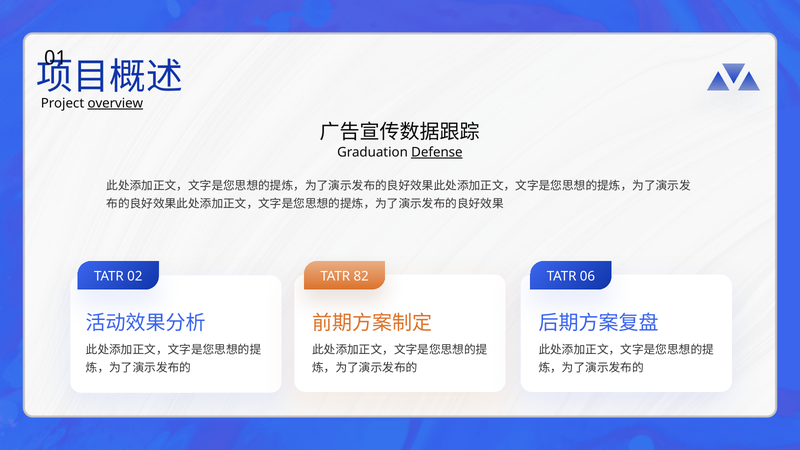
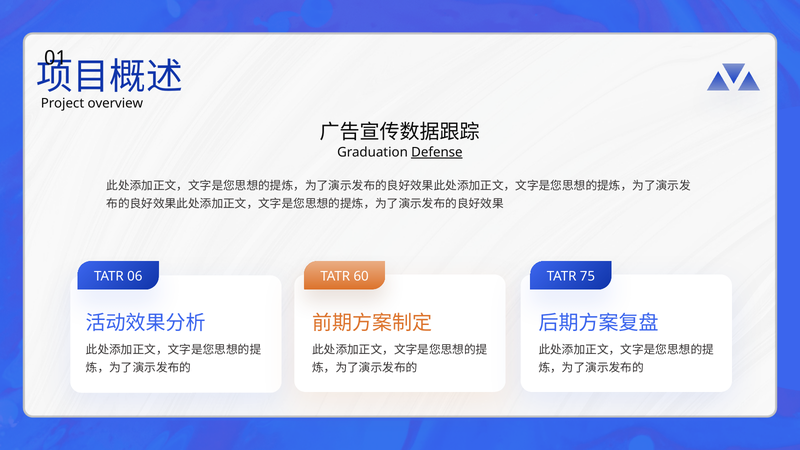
overview underline: present -> none
02: 02 -> 06
82: 82 -> 60
06: 06 -> 75
